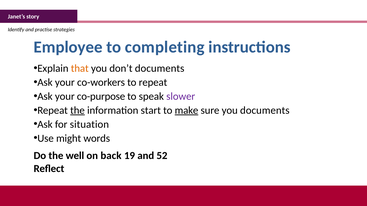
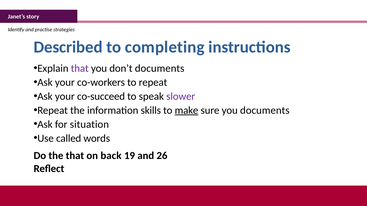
Employee: Employee -> Described
that at (80, 69) colour: orange -> purple
co-purpose: co-purpose -> co-succeed
the at (77, 111) underline: present -> none
start: start -> skills
might: might -> called
the well: well -> that
52: 52 -> 26
